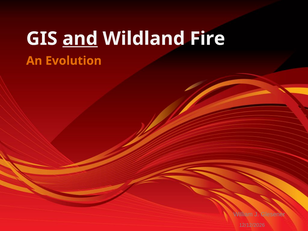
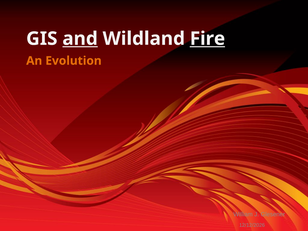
Fire underline: none -> present
